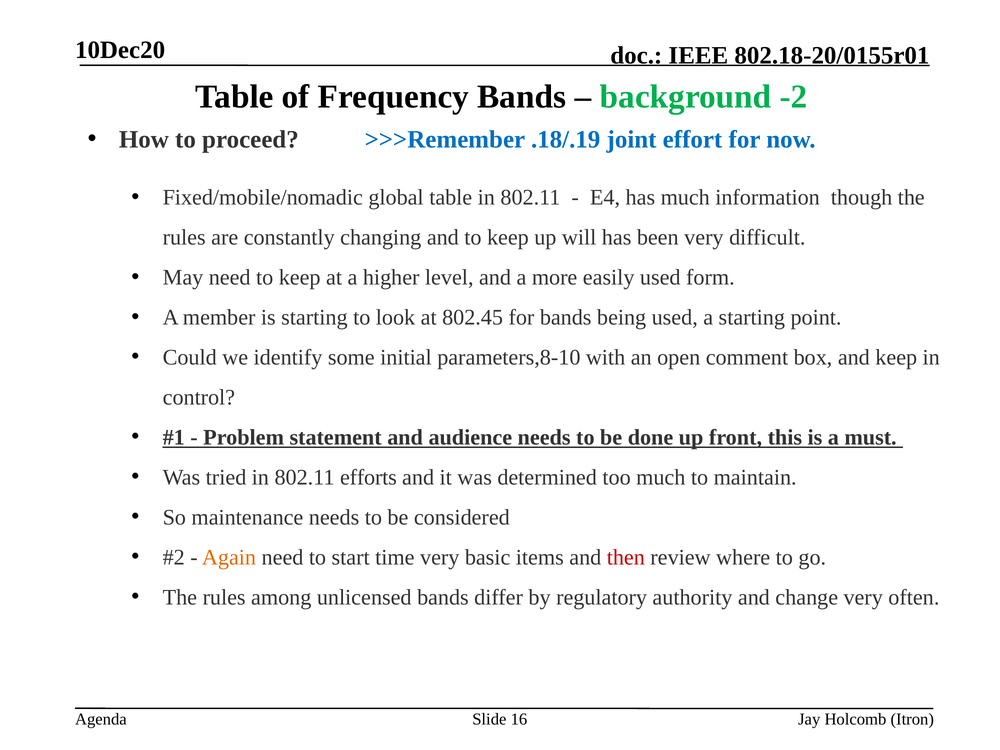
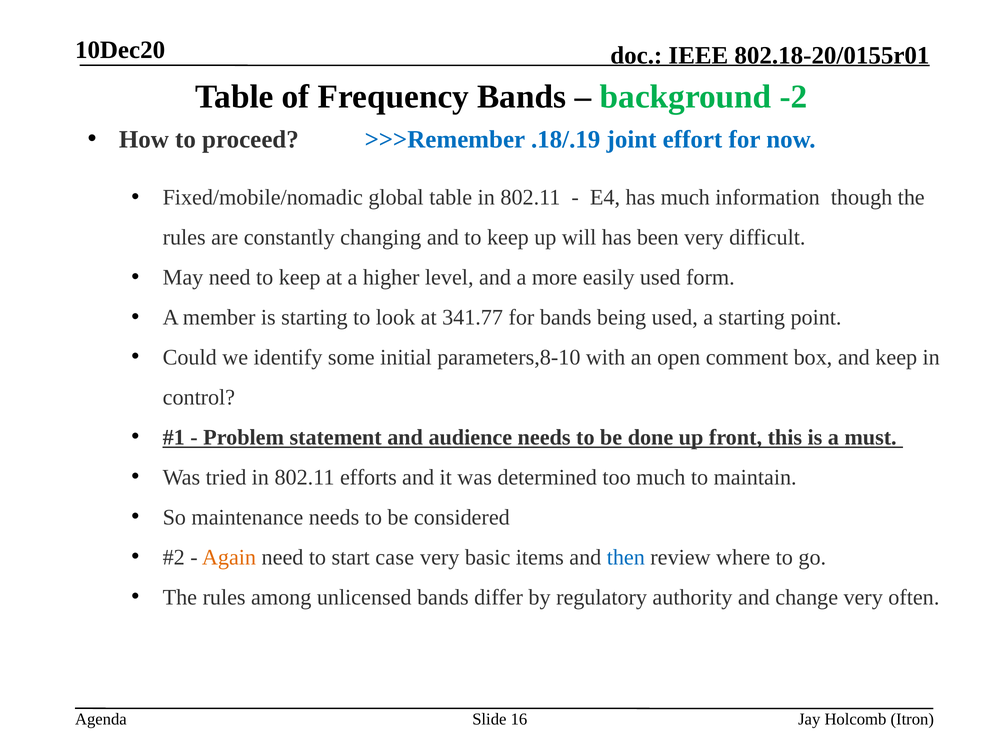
802.45: 802.45 -> 341.77
time: time -> case
then colour: red -> blue
